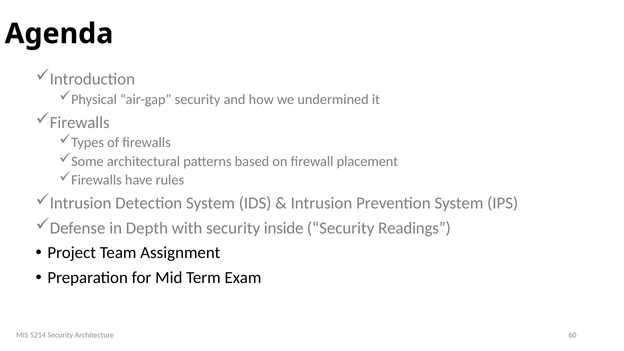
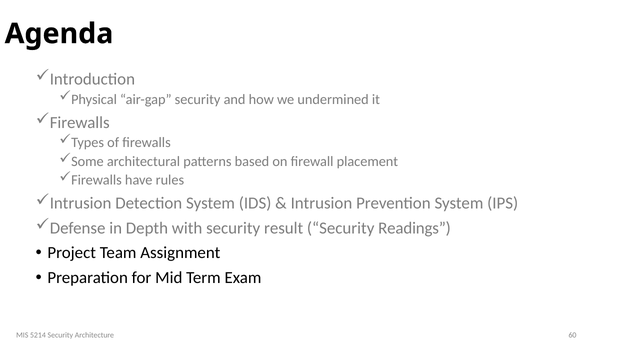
inside: inside -> result
